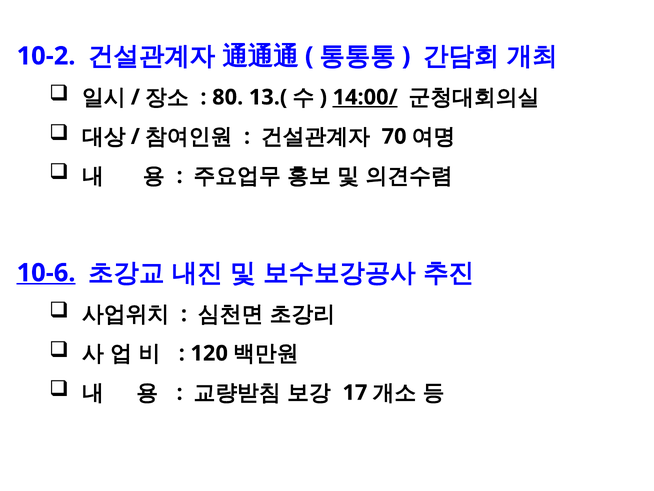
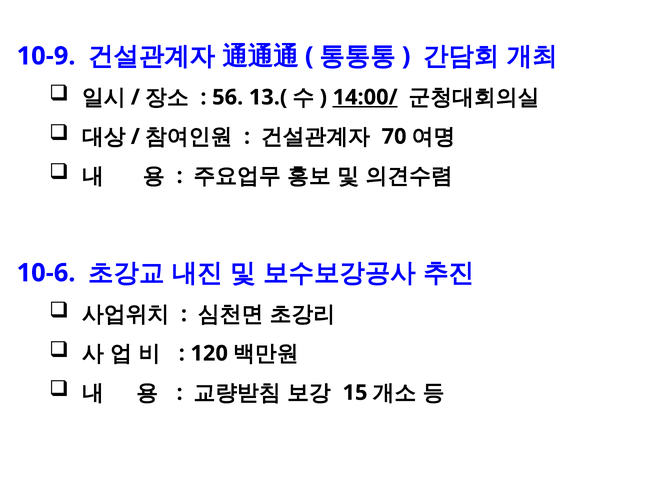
10-2: 10-2 -> 10-9
80: 80 -> 56
10-6 underline: present -> none
17: 17 -> 15
